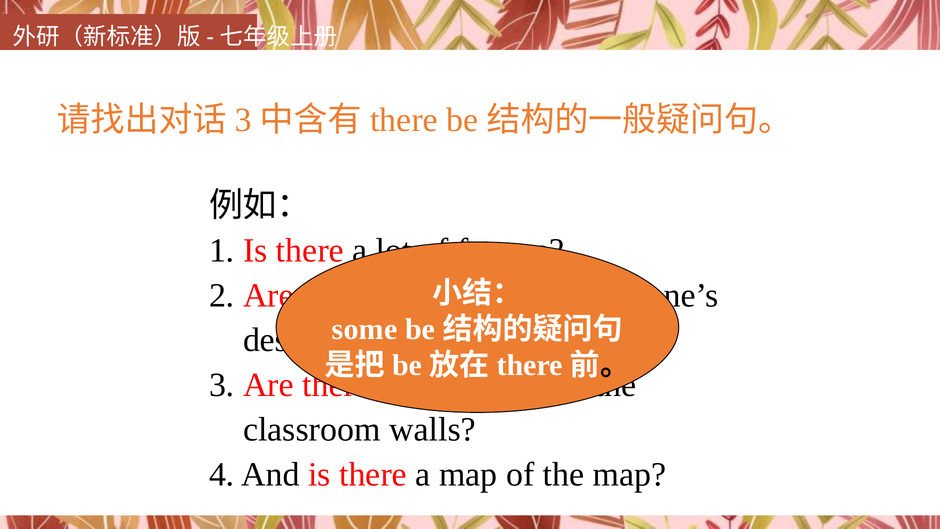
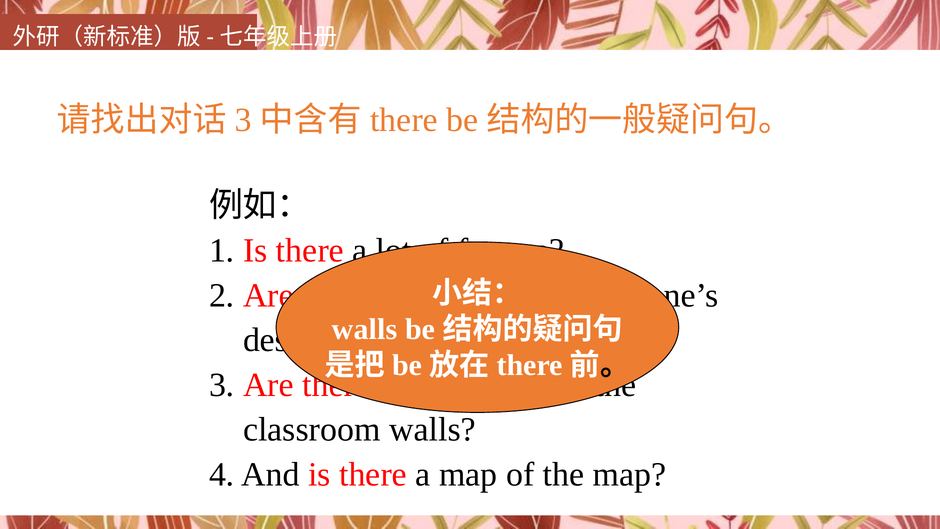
some at (365, 329): some -> walls
